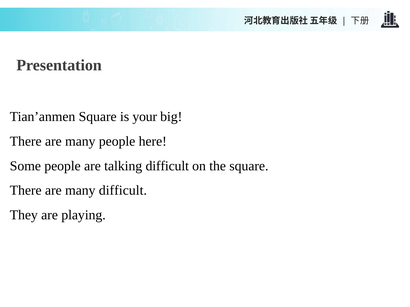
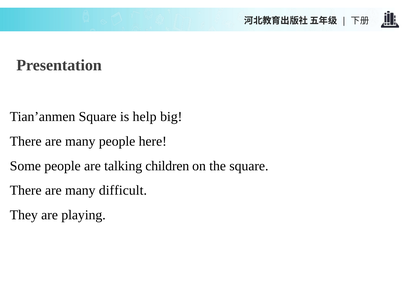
your: your -> help
talking difficult: difficult -> children
